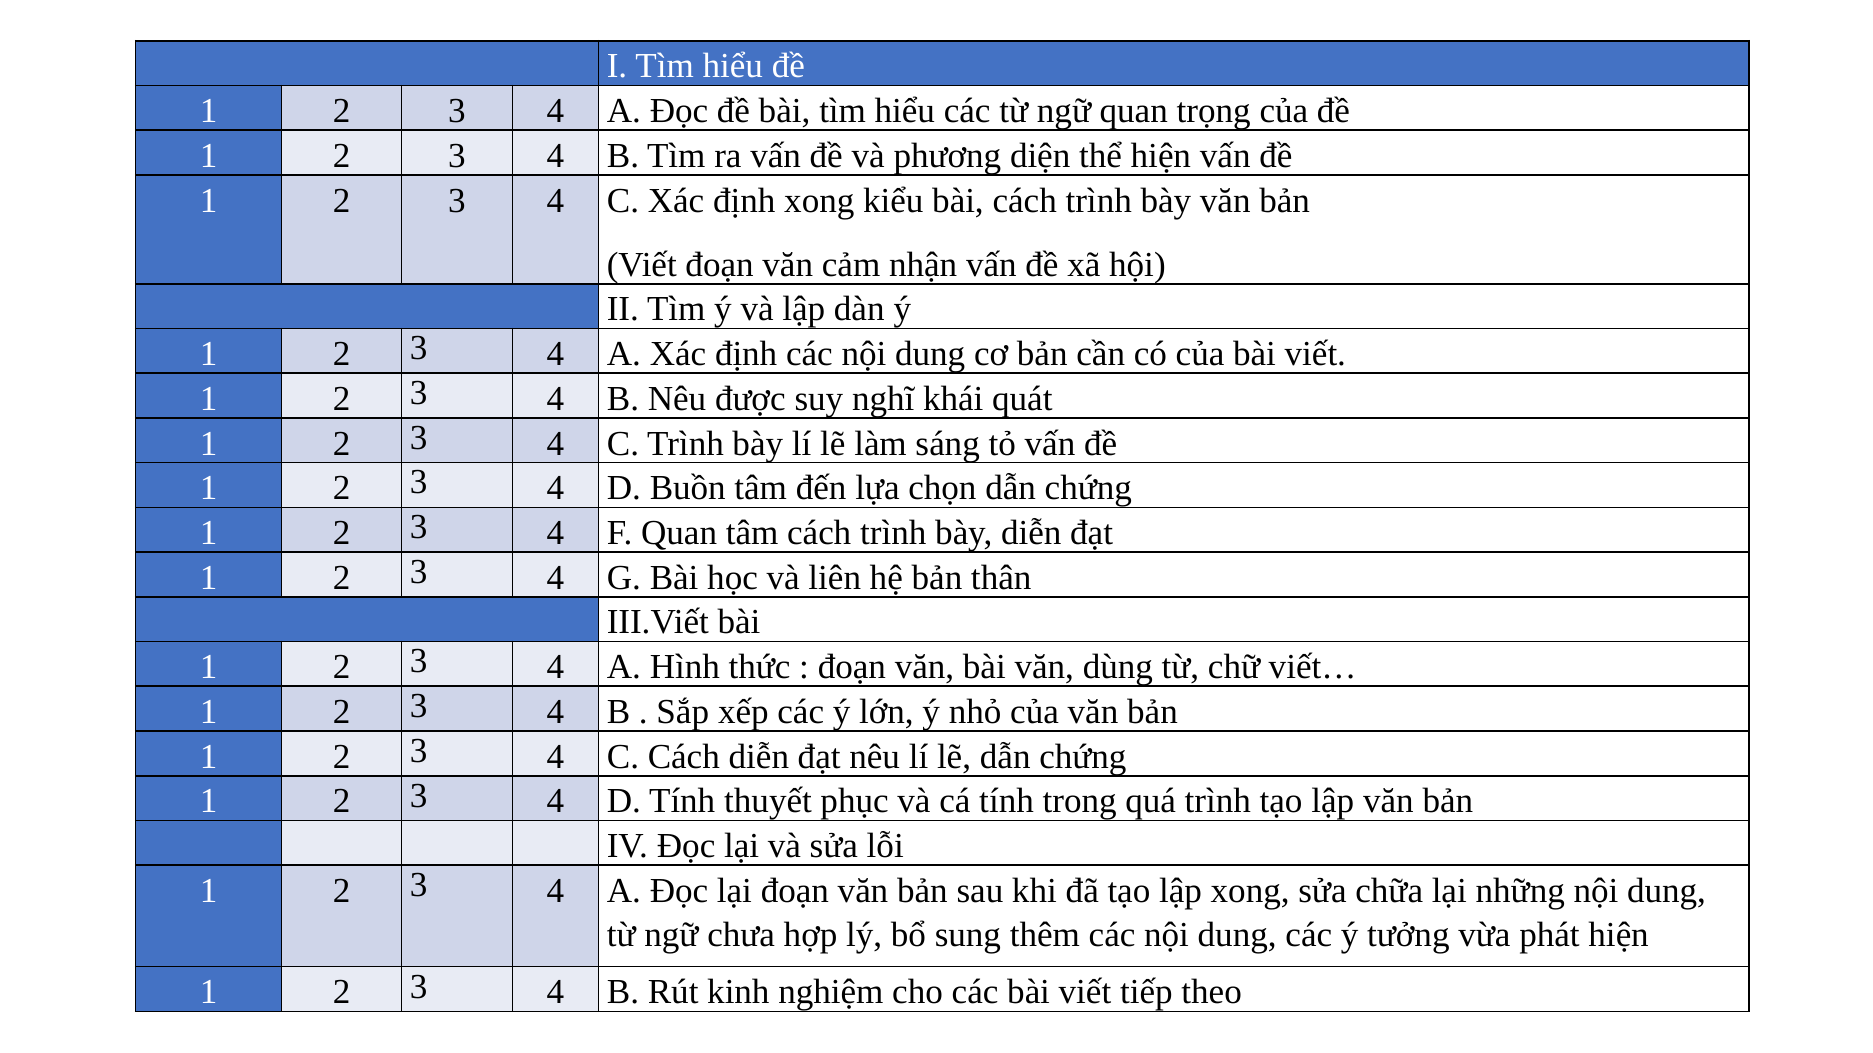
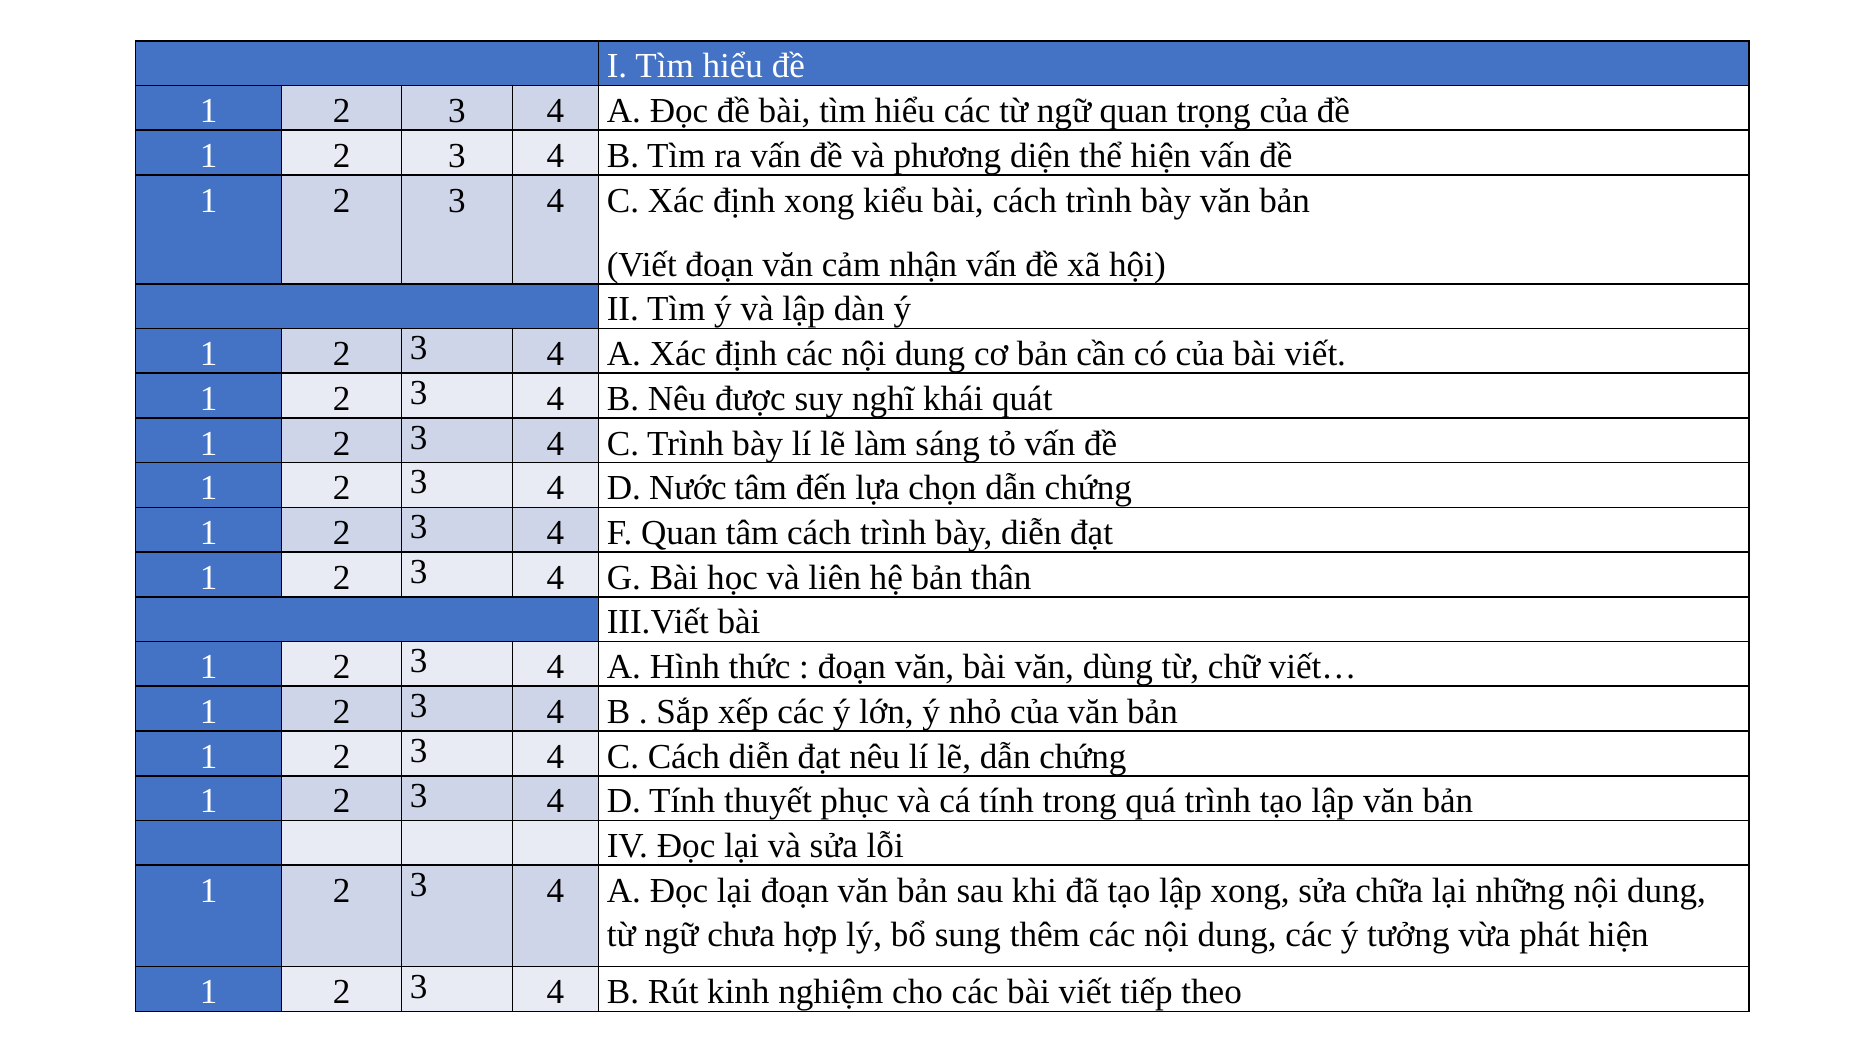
Buồn: Buồn -> Nước
